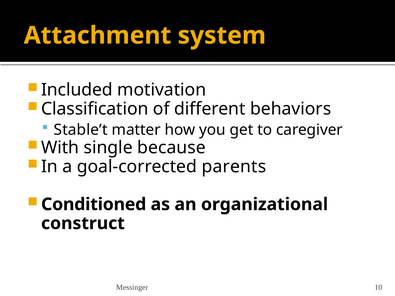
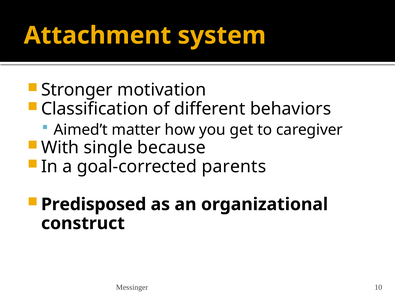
Included: Included -> Stronger
Stable’t: Stable’t -> Aimed’t
Conditioned: Conditioned -> Predisposed
